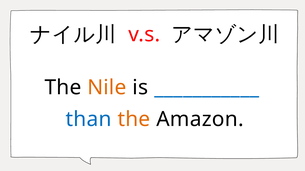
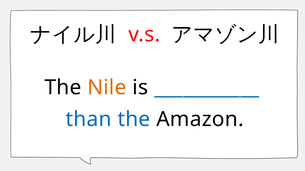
the at (134, 120) colour: orange -> blue
